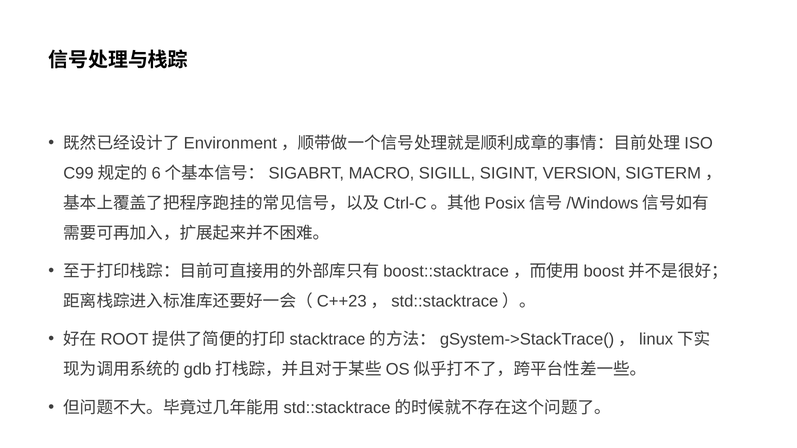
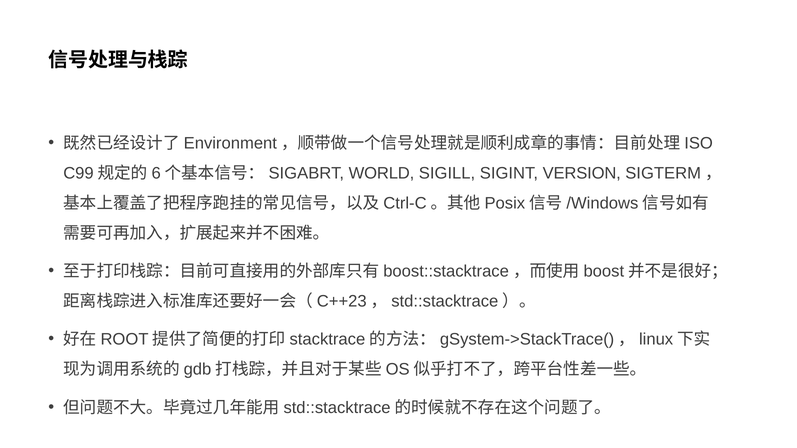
MACRO: MACRO -> WORLD
